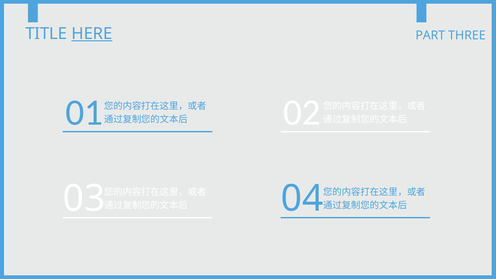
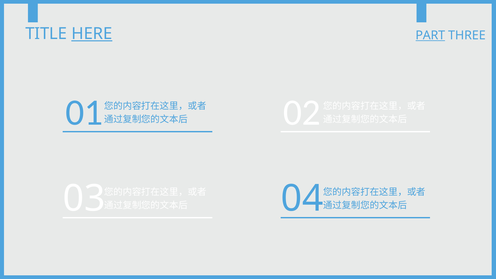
PART underline: none -> present
